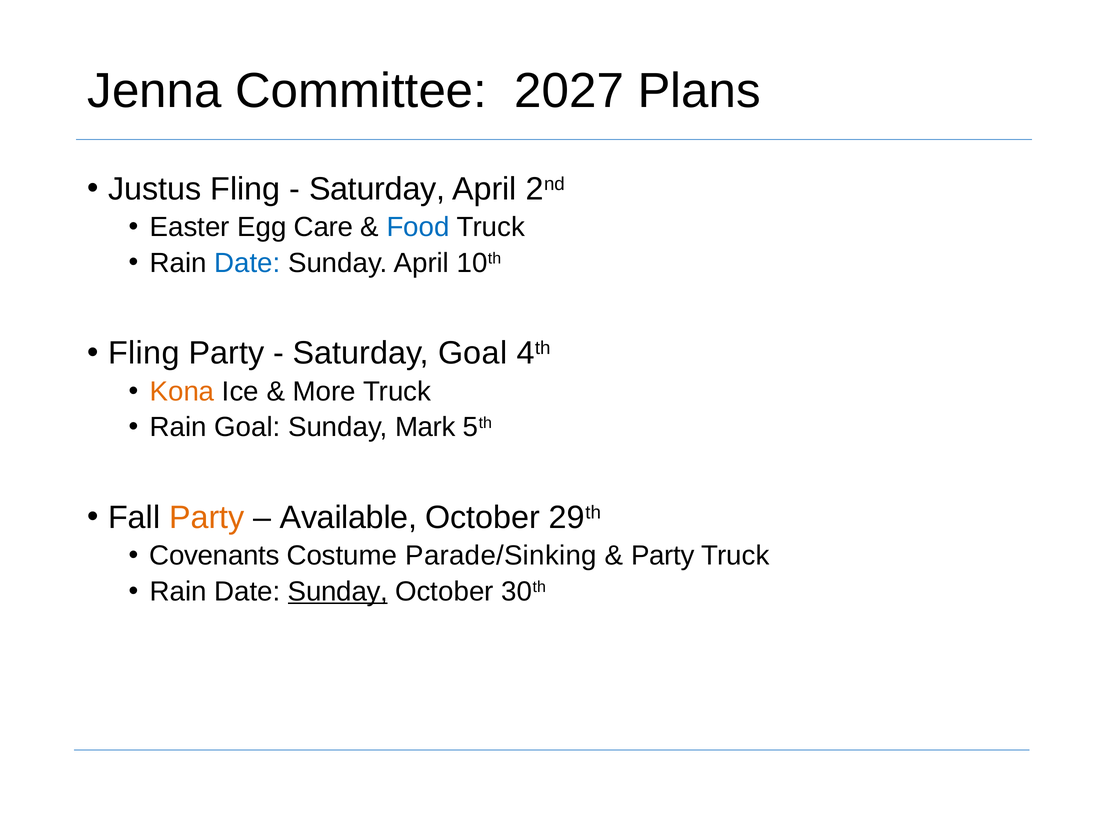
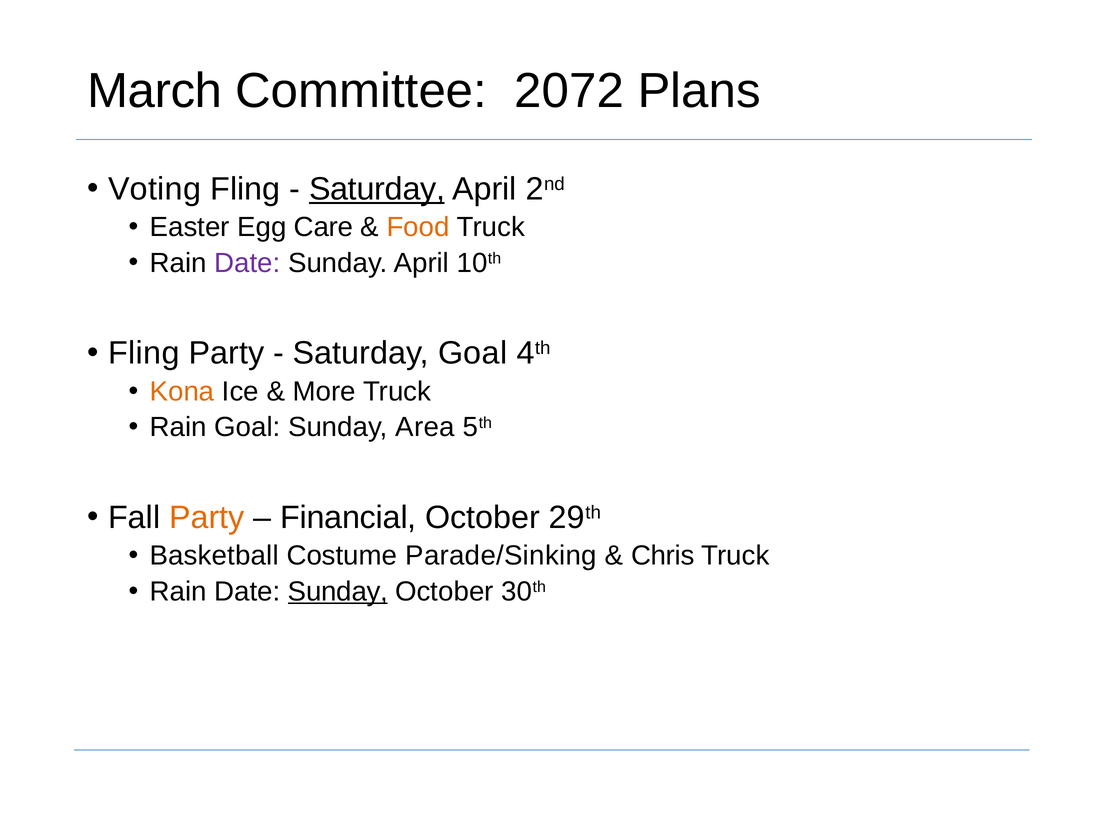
Jenna: Jenna -> March
2027: 2027 -> 2072
Justus: Justus -> Voting
Saturday at (377, 189) underline: none -> present
Food colour: blue -> orange
Date at (247, 263) colour: blue -> purple
Mark: Mark -> Area
Available: Available -> Financial
Covenants: Covenants -> Basketball
Party at (663, 556): Party -> Chris
